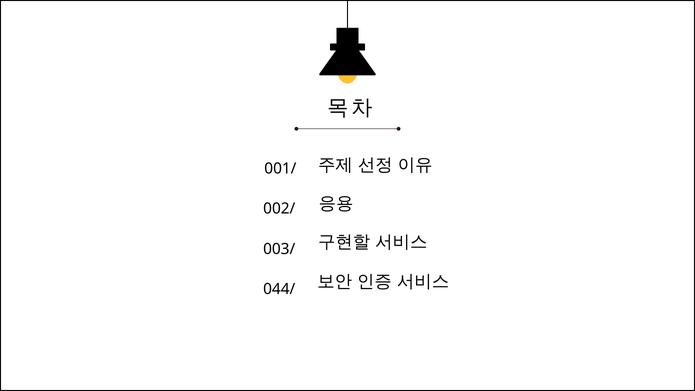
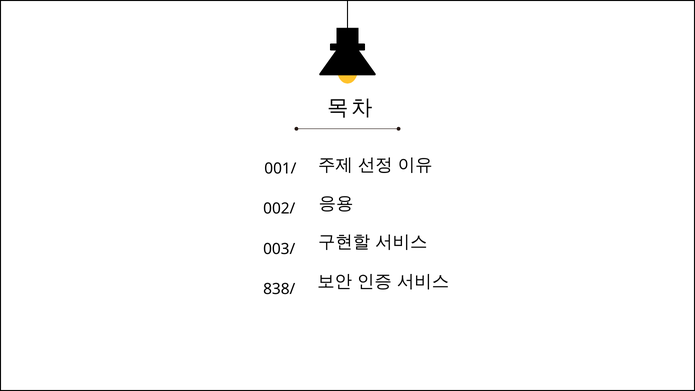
044/: 044/ -> 838/
